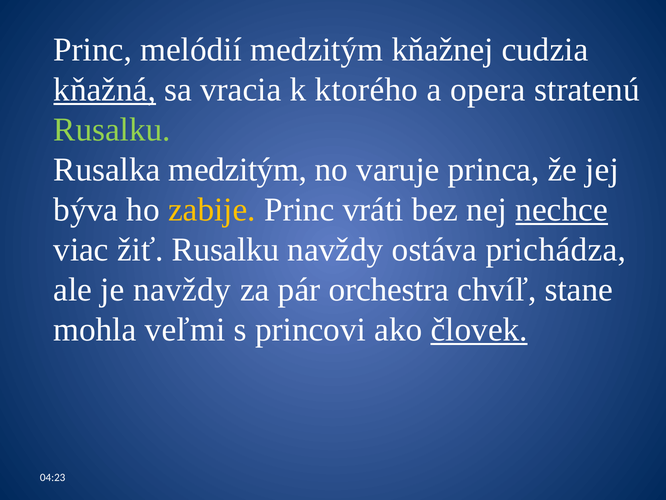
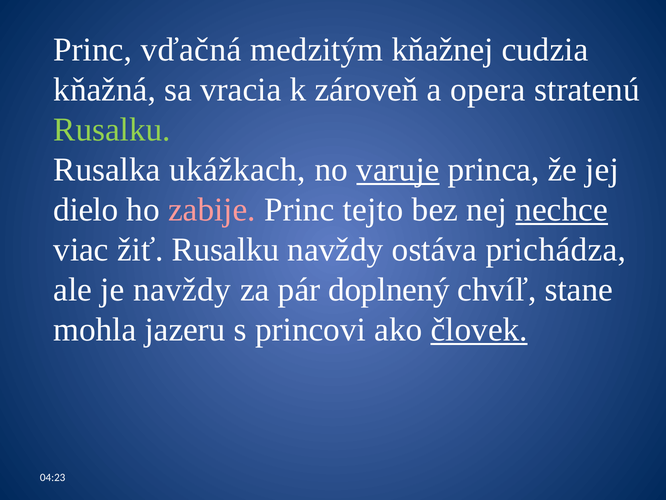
melódií: melódií -> vďačná
kňažná underline: present -> none
ktorého: ktorého -> zároveň
Rusalka medzitým: medzitým -> ukážkach
varuje underline: none -> present
býva: býva -> dielo
zabije colour: yellow -> pink
vráti: vráti -> tejto
orchestra: orchestra -> doplnený
veľmi: veľmi -> jazeru
